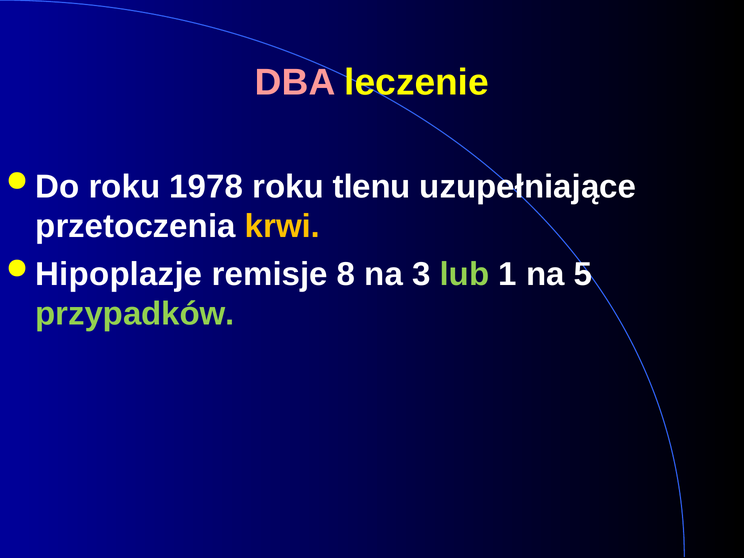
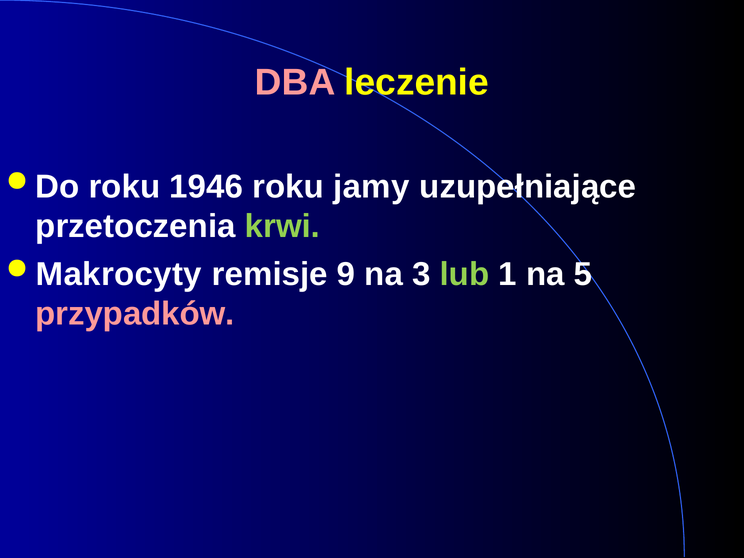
1978: 1978 -> 1946
tlenu: tlenu -> jamy
krwi colour: yellow -> light green
Hipoplazje: Hipoplazje -> Makrocyty
8: 8 -> 9
przypadków colour: light green -> pink
